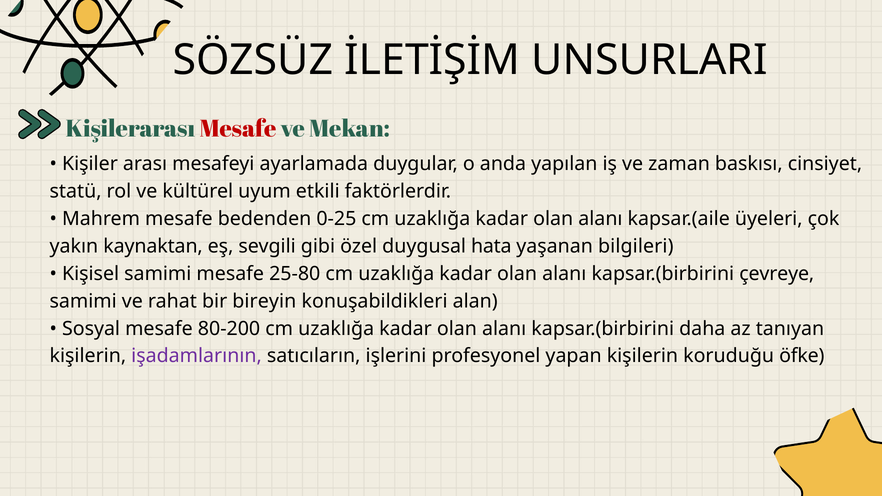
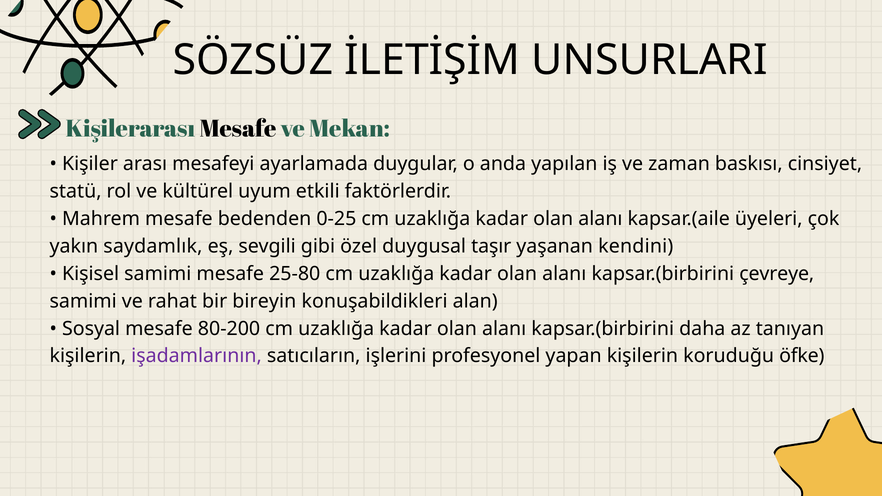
Mesafe at (238, 129) colour: red -> black
kaynaktan: kaynaktan -> saydamlık
hata: hata -> taşır
bilgileri: bilgileri -> kendini
